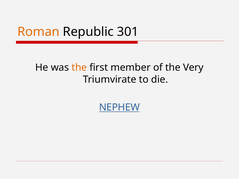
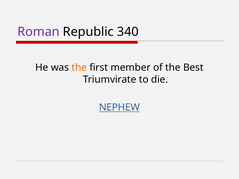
Roman colour: orange -> purple
301: 301 -> 340
Very: Very -> Best
